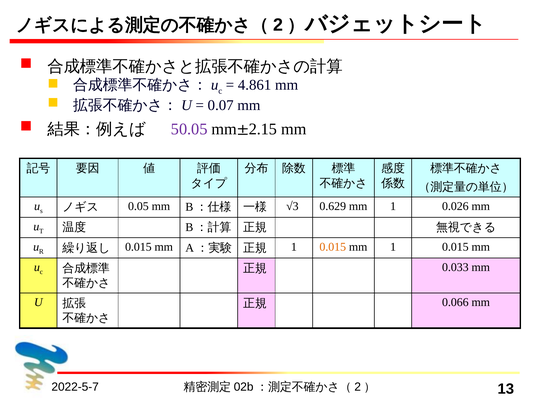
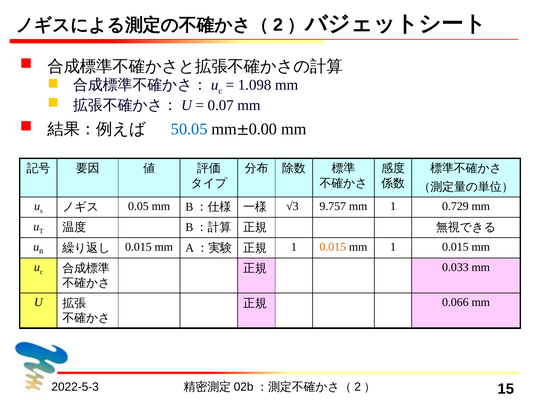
4.861: 4.861 -> 1.098
50.05 colour: purple -> blue
2.15: 2.15 -> 0.00
0.629: 0.629 -> 9.757
0.026: 0.026 -> 0.729
2022-5-7: 2022-5-7 -> 2022-5-3
13: 13 -> 15
